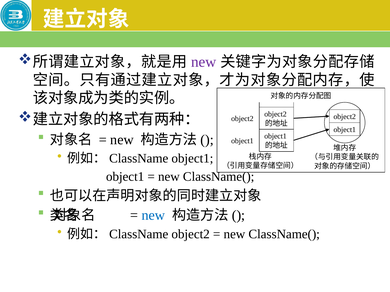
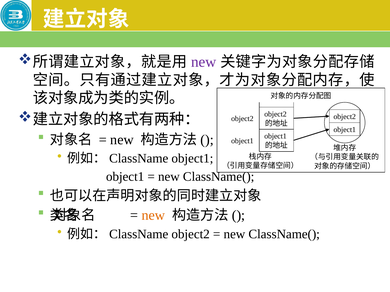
new at (153, 216) colour: blue -> orange
